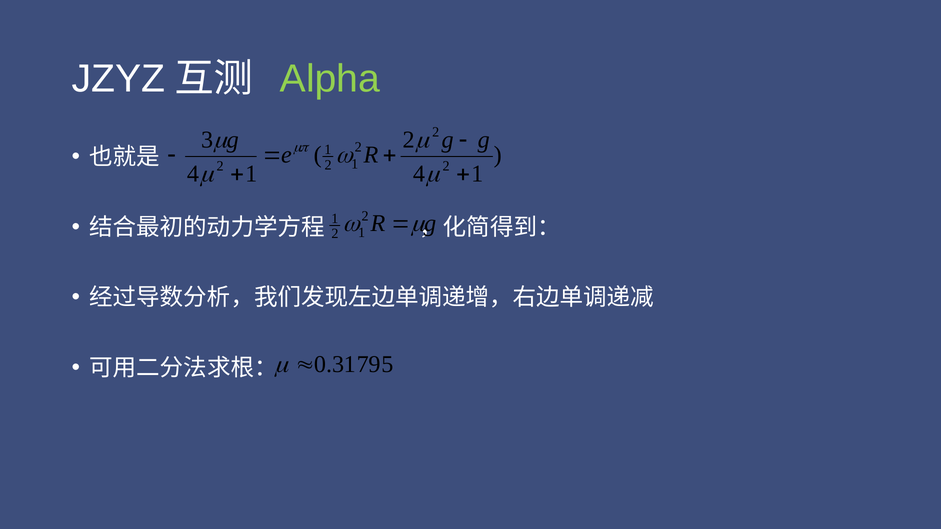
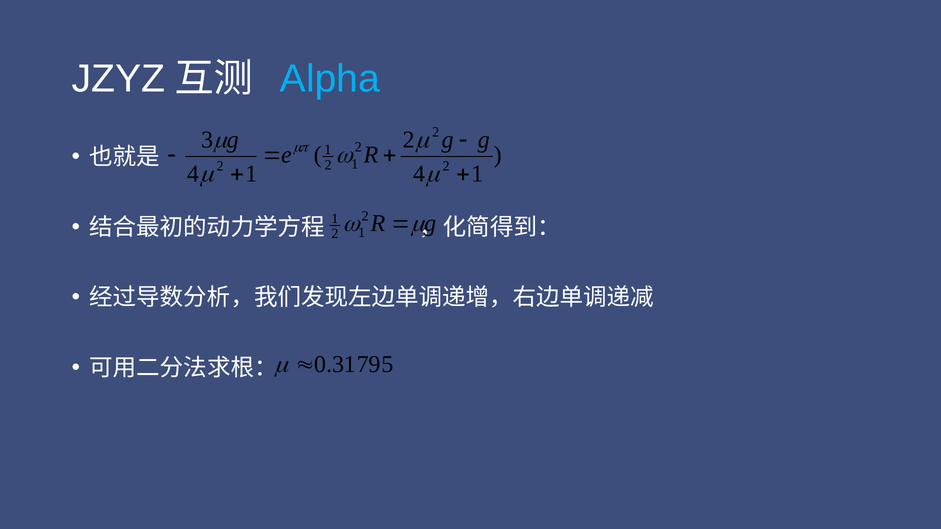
Alpha colour: light green -> light blue
